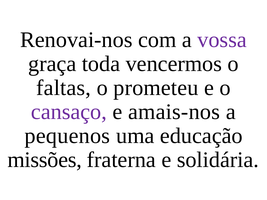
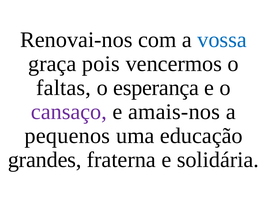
vossa colour: purple -> blue
toda: toda -> pois
prometeu: prometeu -> esperança
missões: missões -> grandes
